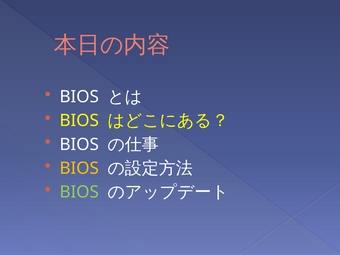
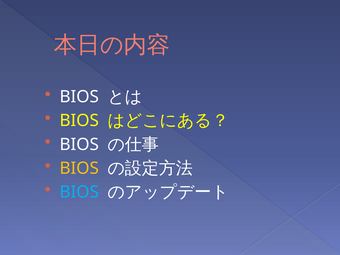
BIOS at (79, 192) colour: light green -> light blue
